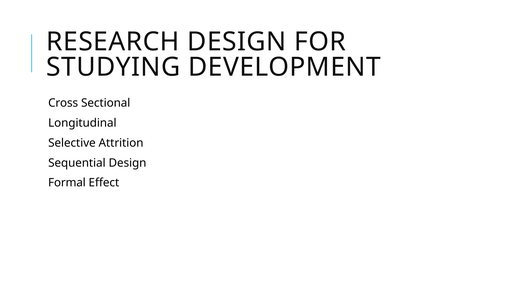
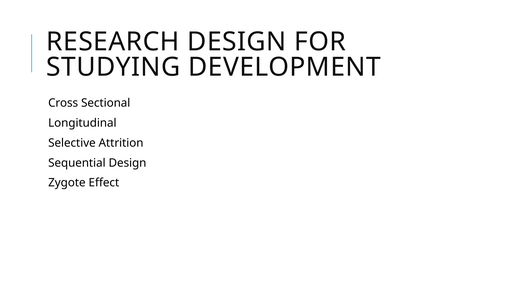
Formal: Formal -> Zygote
